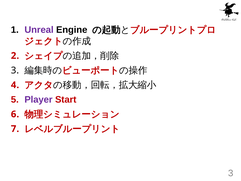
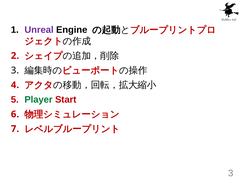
Player colour: purple -> green
